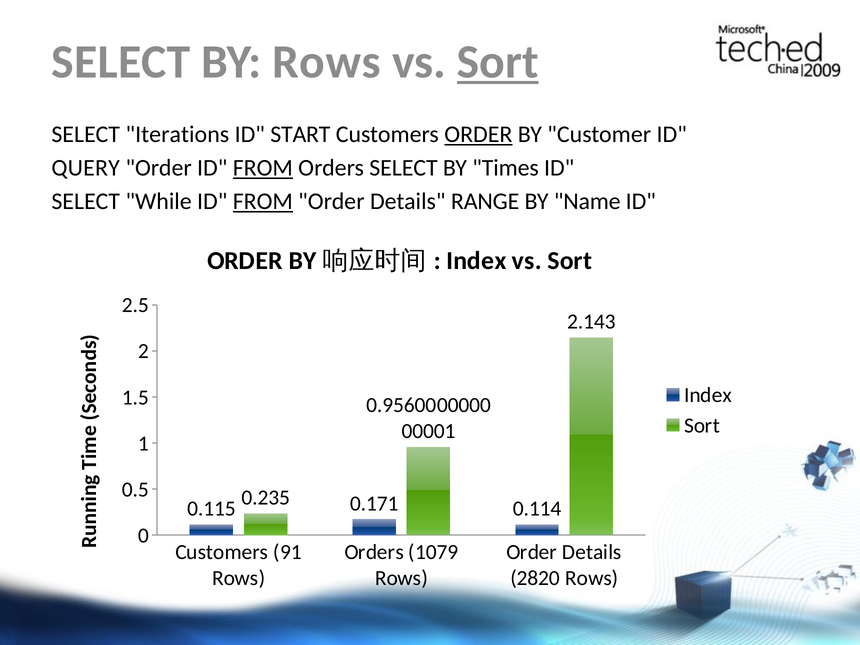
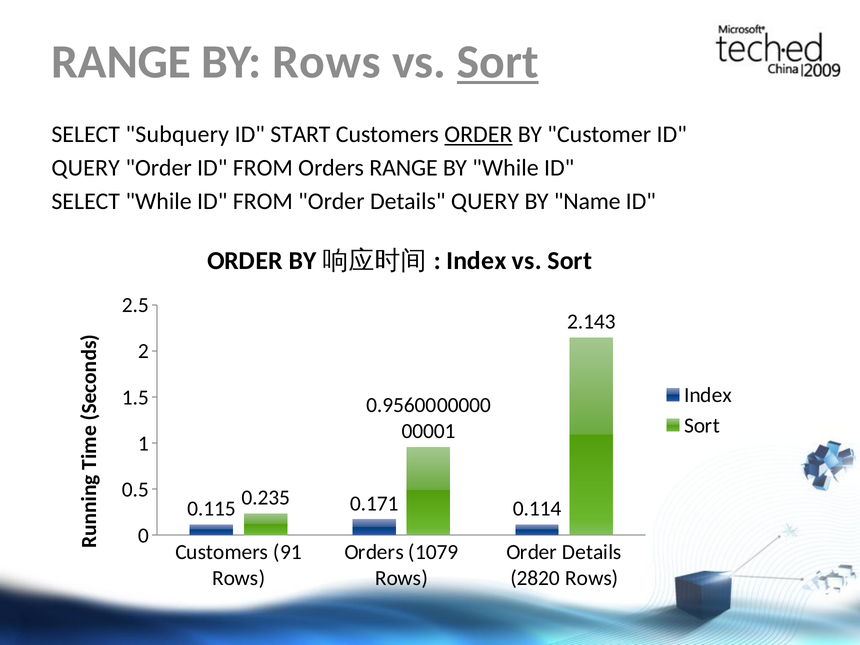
SELECT at (121, 62): SELECT -> RANGE
Iterations: Iterations -> Subquery
FROM at (263, 168) underline: present -> none
Orders SELECT: SELECT -> RANGE
BY Times: Times -> While
FROM at (263, 201) underline: present -> none
Details RANGE: RANGE -> QUERY
